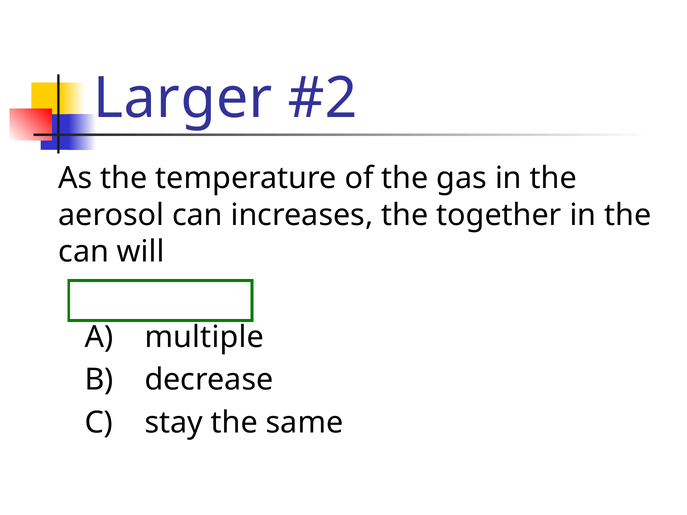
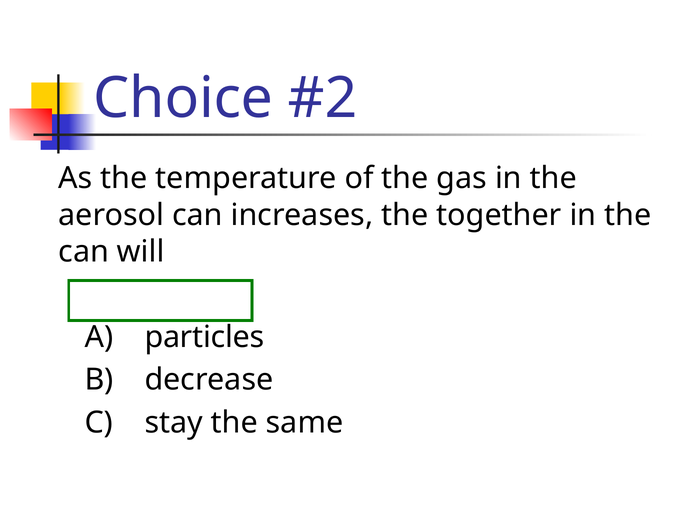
Larger: Larger -> Choice
multiple: multiple -> particles
